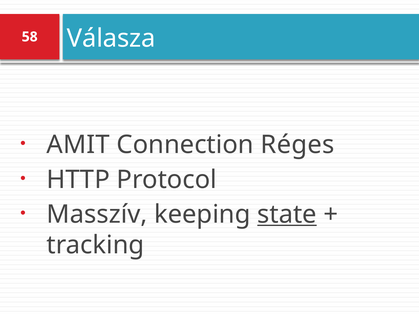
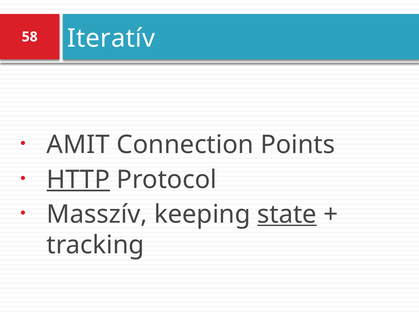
Válasza: Válasza -> Iteratív
Réges: Réges -> Points
HTTP underline: none -> present
